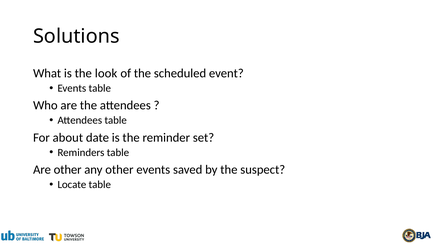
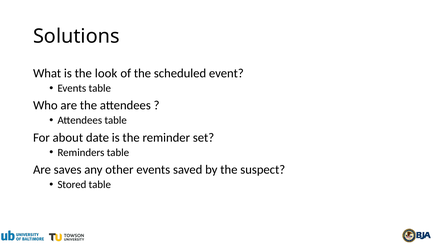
Are other: other -> saves
Locate: Locate -> Stored
